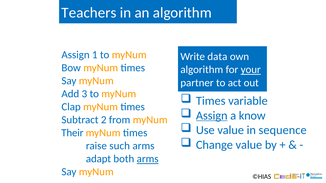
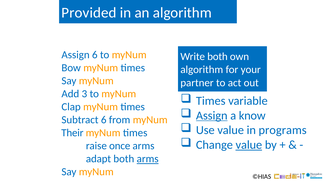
Teachers: Teachers -> Provided
Assign 1: 1 -> 6
Write data: data -> both
your underline: present -> none
Subtract 2: 2 -> 6
sequence: sequence -> programs
value at (249, 145) underline: none -> present
such: such -> once
